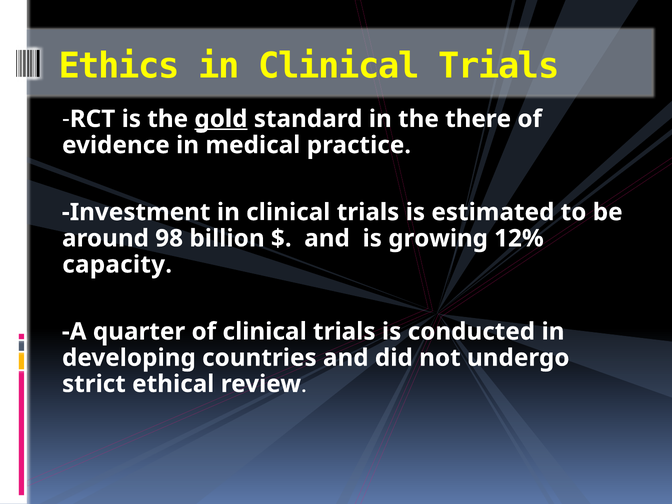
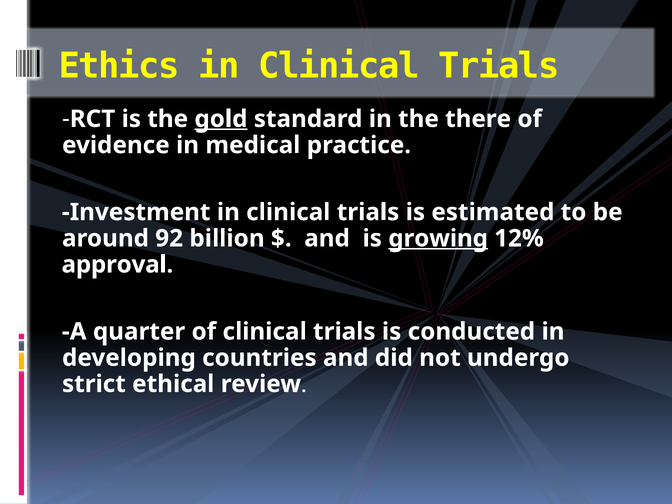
98: 98 -> 92
growing underline: none -> present
capacity: capacity -> approval
